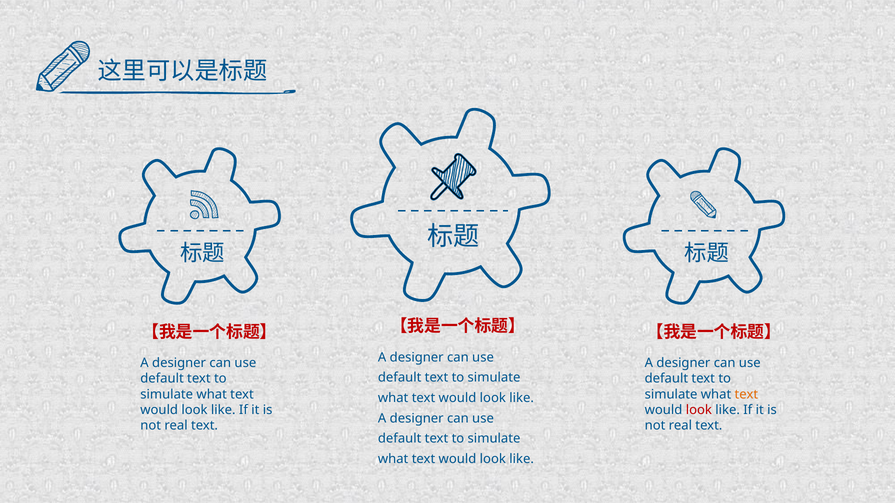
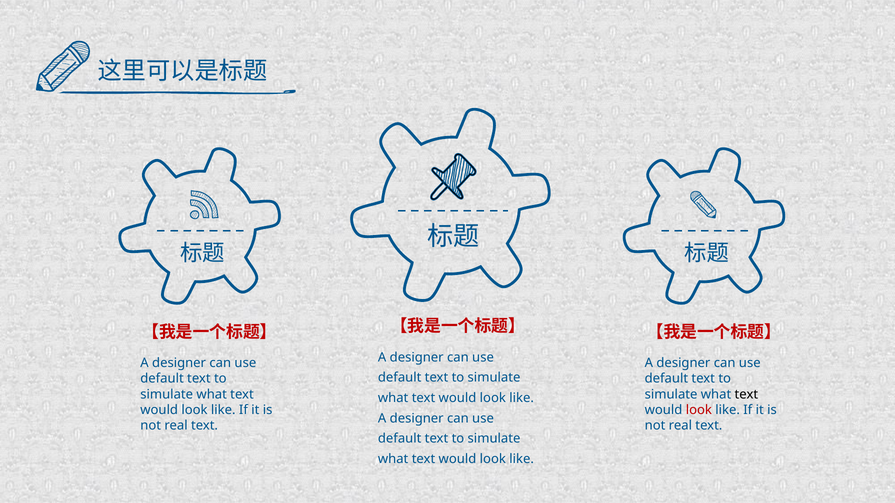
text at (746, 395) colour: orange -> black
